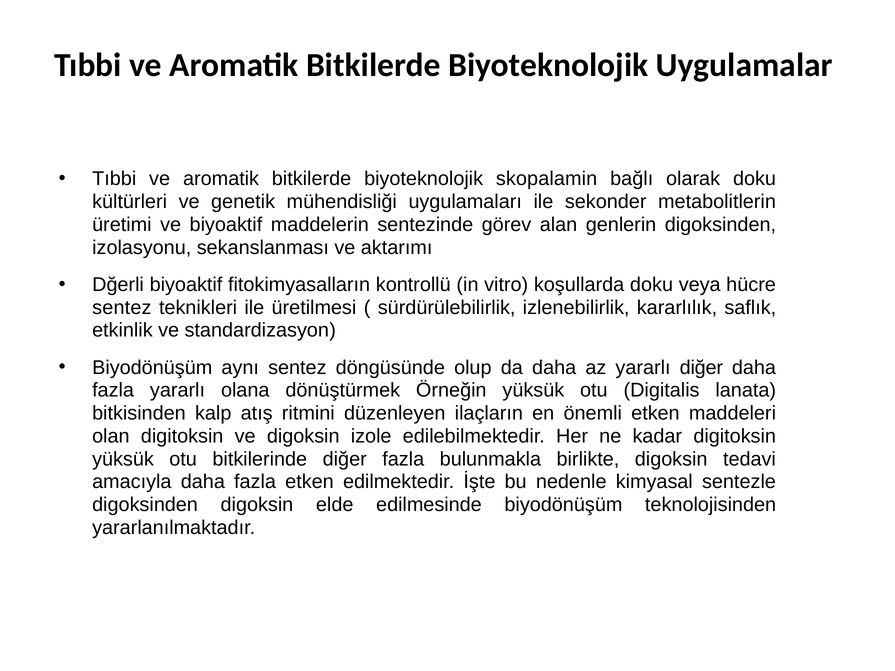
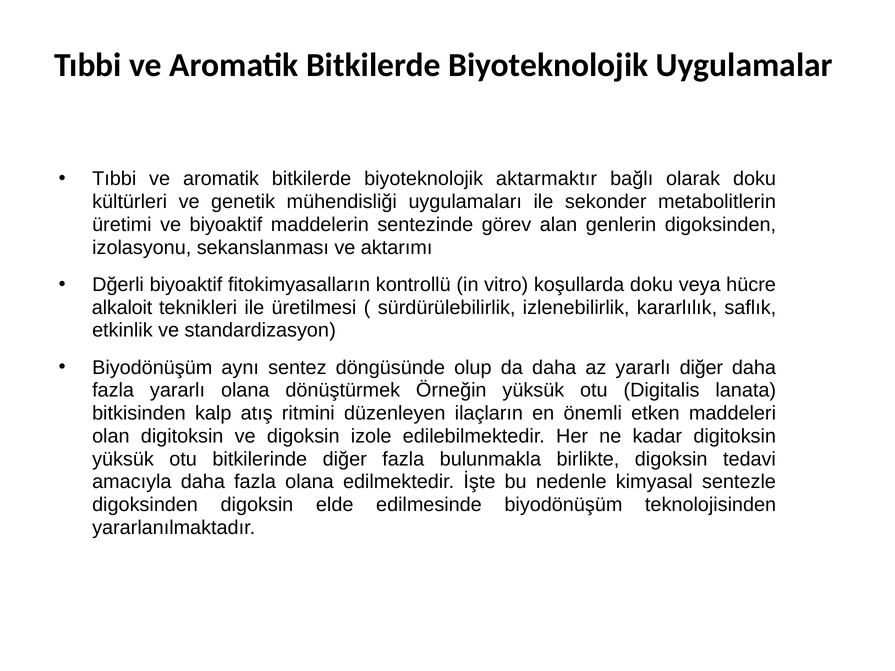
skopalamin: skopalamin -> aktarmaktır
sentez at (122, 308): sentez -> alkaloit
fazla etken: etken -> olana
